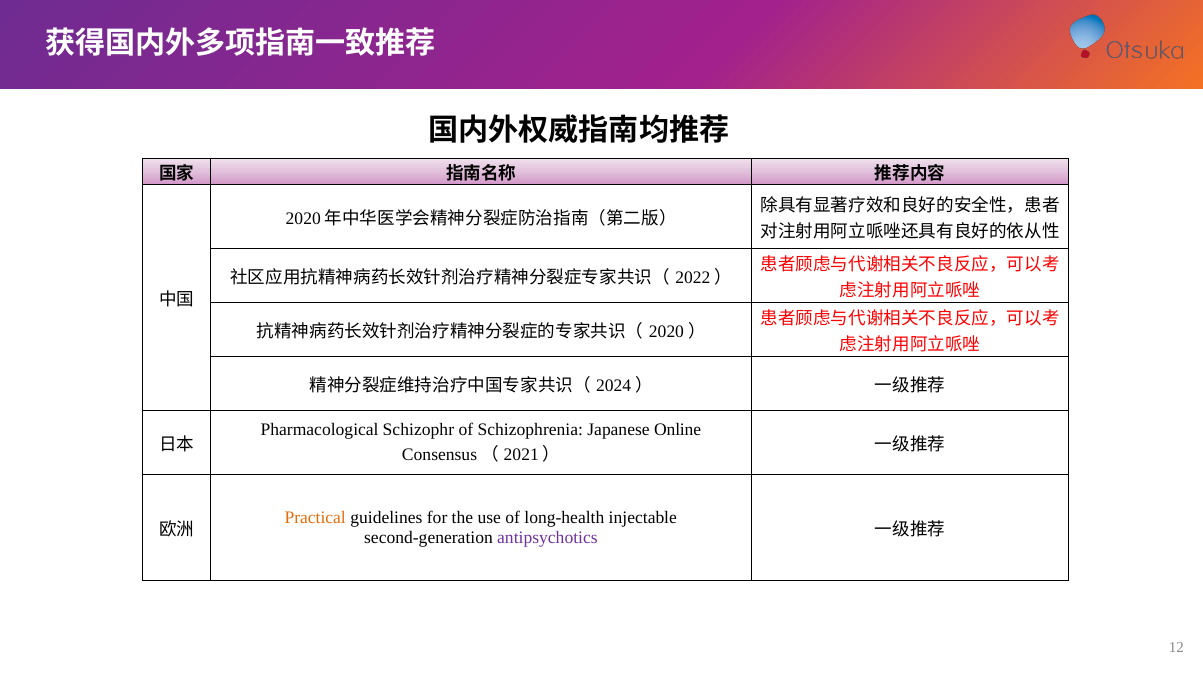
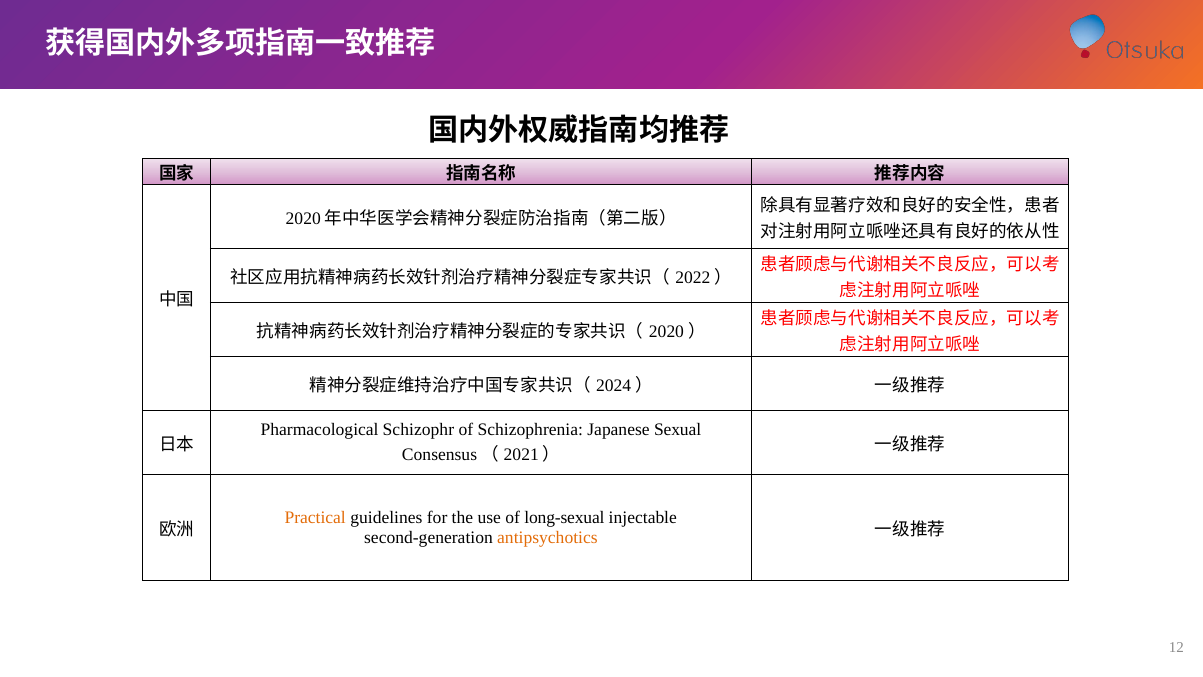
Online: Online -> Sexual
long-health: long-health -> long-sexual
antipsychotics colour: purple -> orange
